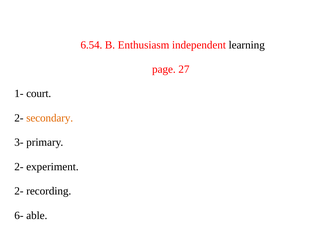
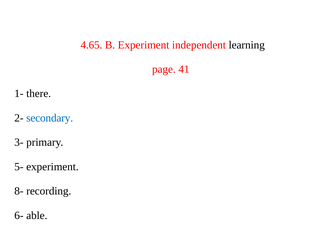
6.54: 6.54 -> 4.65
B Enthusiasm: Enthusiasm -> Experiment
27: 27 -> 41
court: court -> there
secondary colour: orange -> blue
2- at (19, 167): 2- -> 5-
2- at (19, 191): 2- -> 8-
